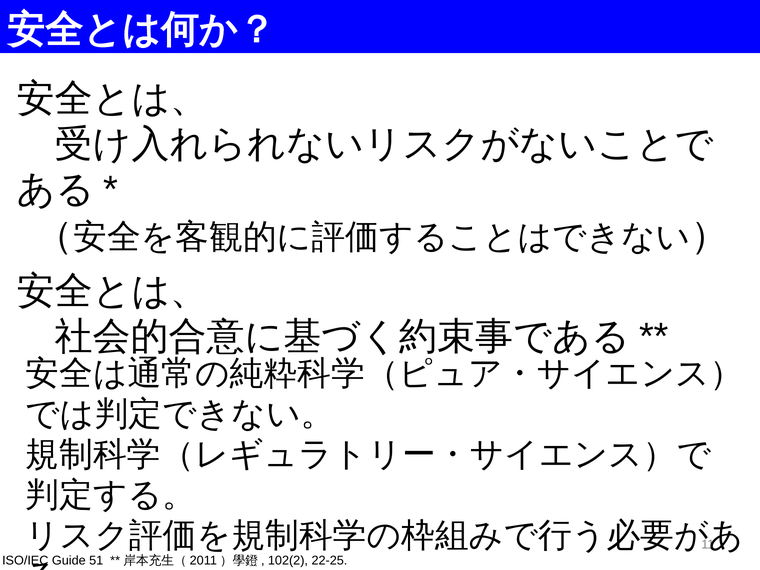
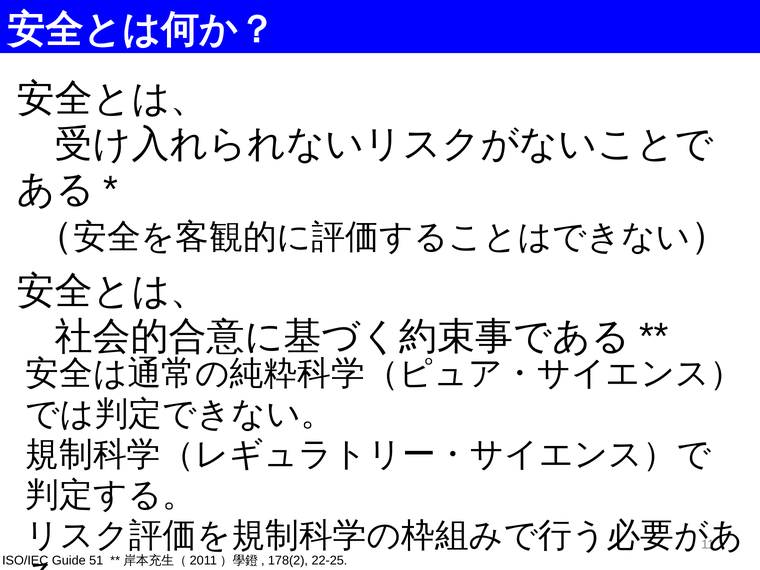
102(2: 102(2 -> 178(2
